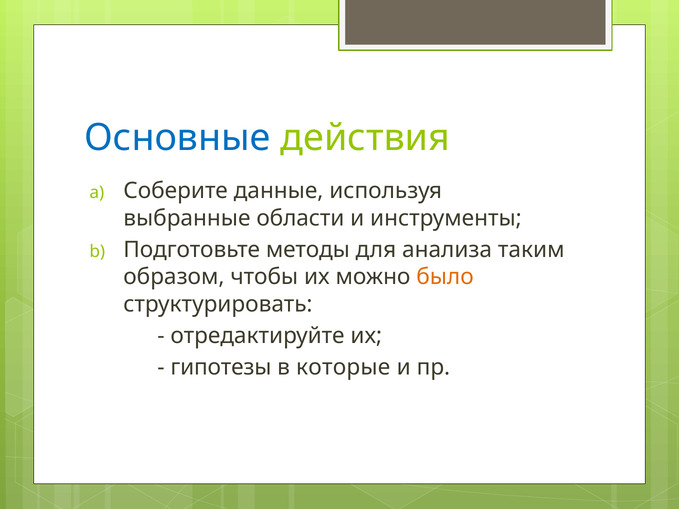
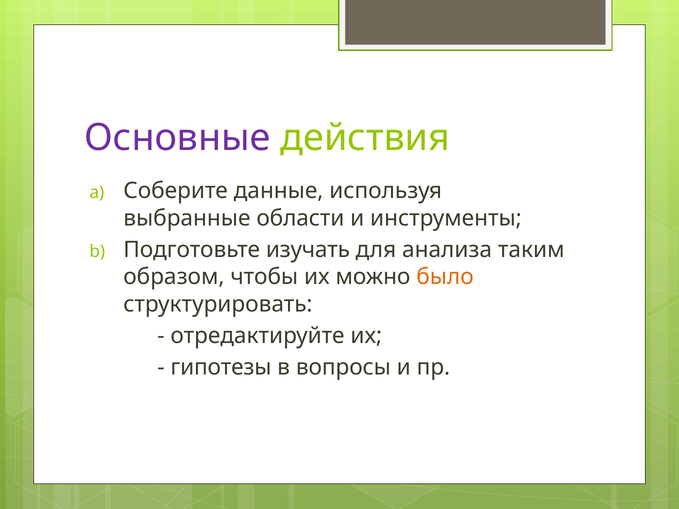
Основные colour: blue -> purple
методы: методы -> изучать
которые: которые -> вопросы
